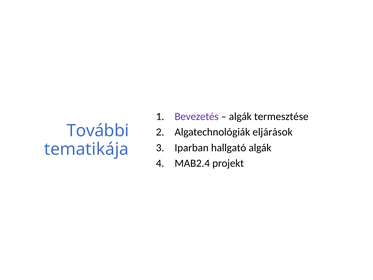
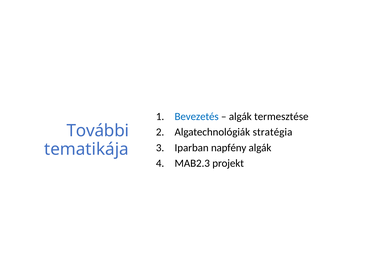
Bevezetés colour: purple -> blue
eljárások: eljárások -> stratégia
hallgató: hallgató -> napfény
MAB2.4: MAB2.4 -> MAB2.3
